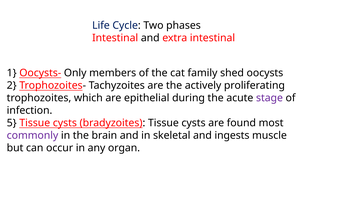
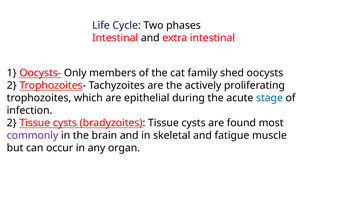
stage colour: purple -> blue
5 at (12, 123): 5 -> 2
ingests: ingests -> fatigue
